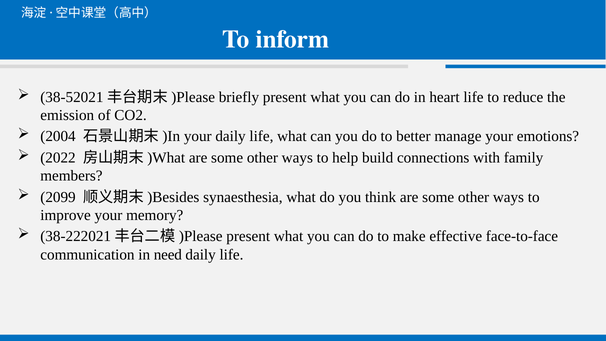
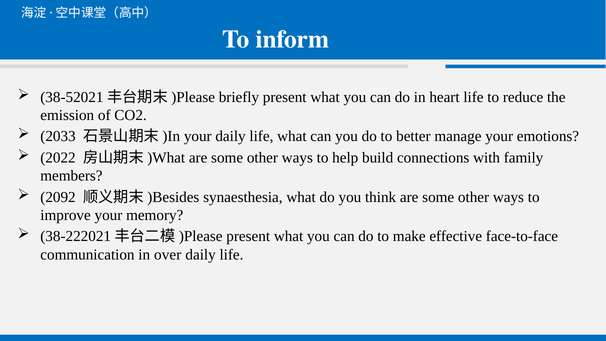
2004: 2004 -> 2033
2099: 2099 -> 2092
need: need -> over
